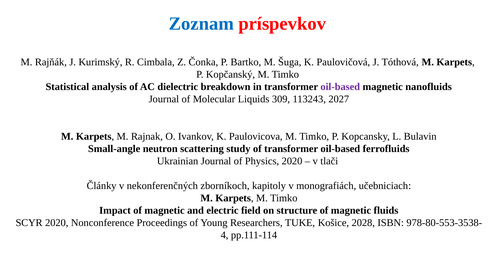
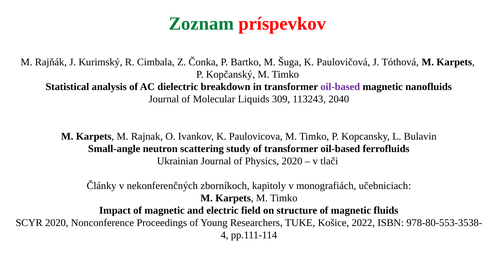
Zoznam colour: blue -> green
2027: 2027 -> 2040
2028: 2028 -> 2022
